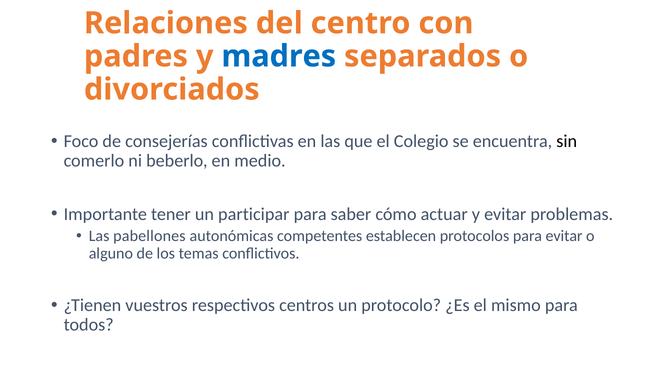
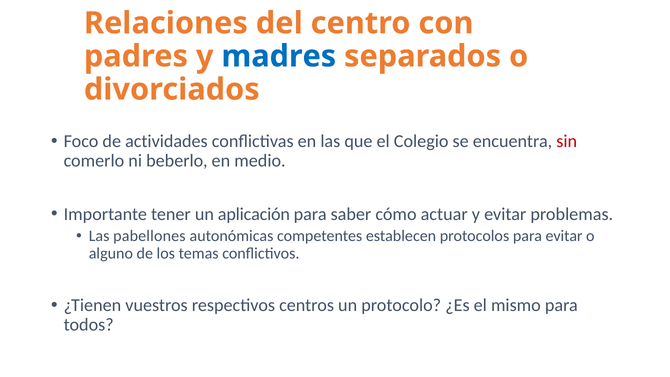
consejerías: consejerías -> actividades
sin colour: black -> red
participar: participar -> aplicación
